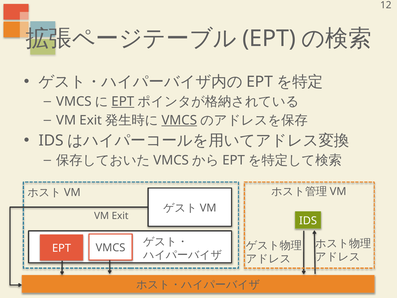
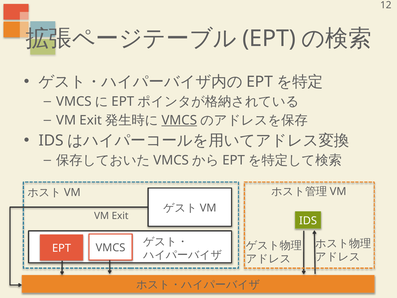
EPT at (123, 102) underline: present -> none
